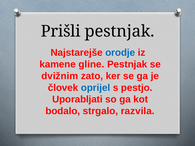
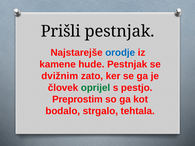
gline: gline -> hude
oprijel colour: blue -> green
Uporabljati: Uporabljati -> Preprostim
razvila: razvila -> tehtala
